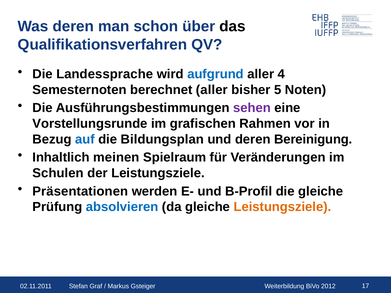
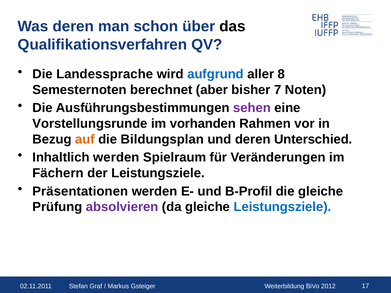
4: 4 -> 8
berechnet aller: aller -> aber
5: 5 -> 7
grafischen: grafischen -> vorhanden
auf colour: blue -> orange
Bereinigung: Bereinigung -> Unterschied
Inhaltlich meinen: meinen -> werden
Schulen: Schulen -> Fächern
absolvieren colour: blue -> purple
Leistungsziele at (282, 207) colour: orange -> blue
